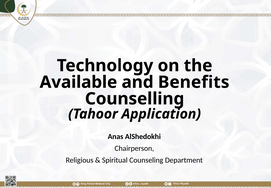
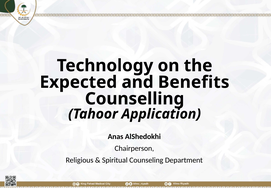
Available: Available -> Expected
